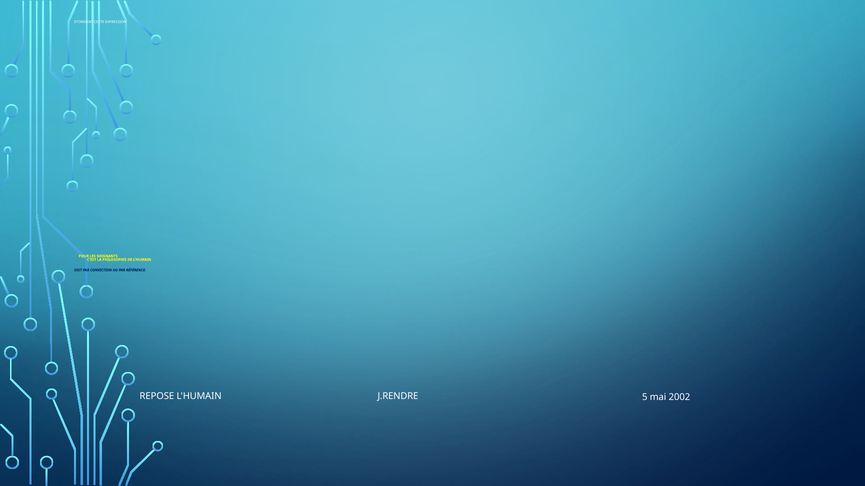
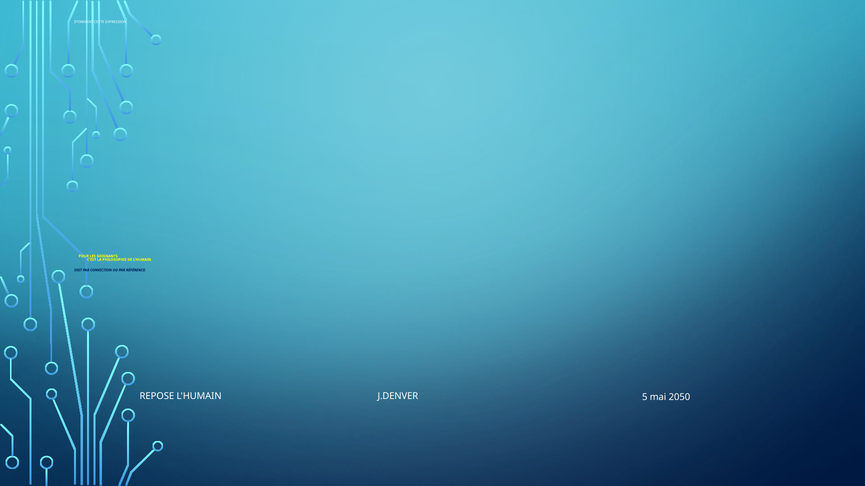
J.RENDRE: J.RENDRE -> J.DENVER
2002: 2002 -> 2050
